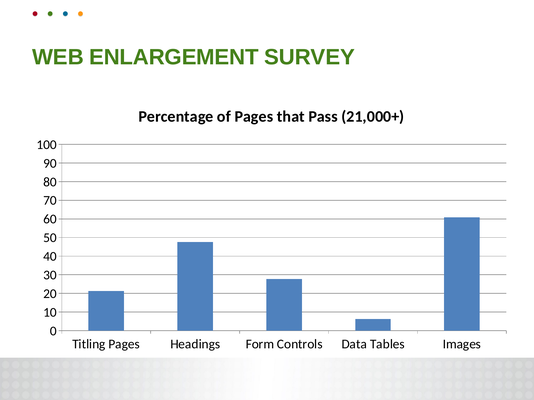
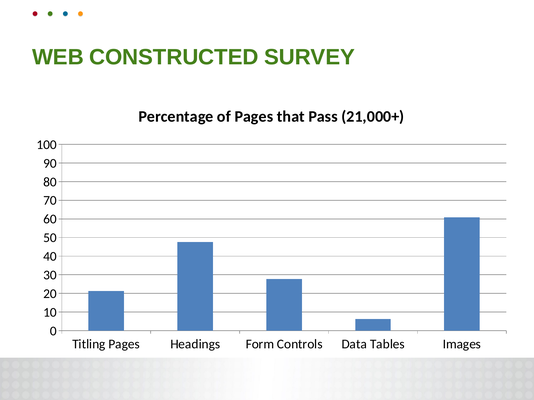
ENLARGEMENT: ENLARGEMENT -> CONSTRUCTED
